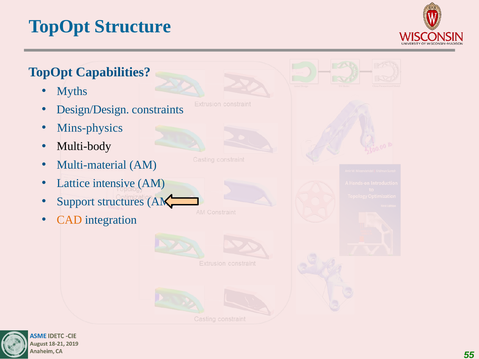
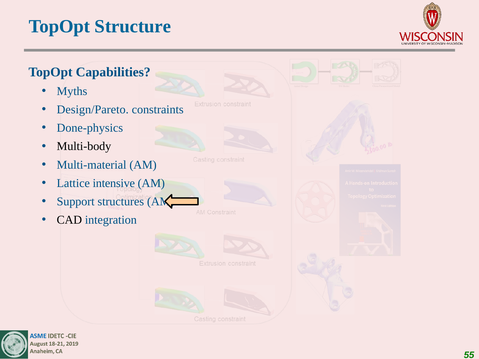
Design/Design: Design/Design -> Design/Pareto
Mins-physics: Mins-physics -> Done-physics
CAD colour: orange -> black
